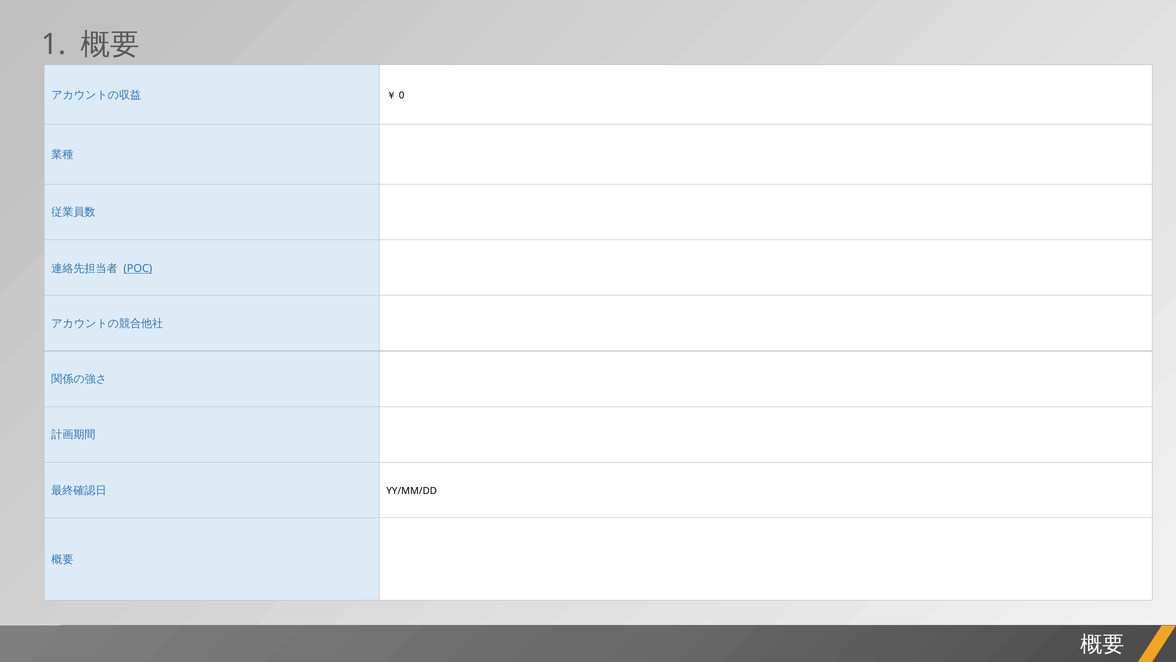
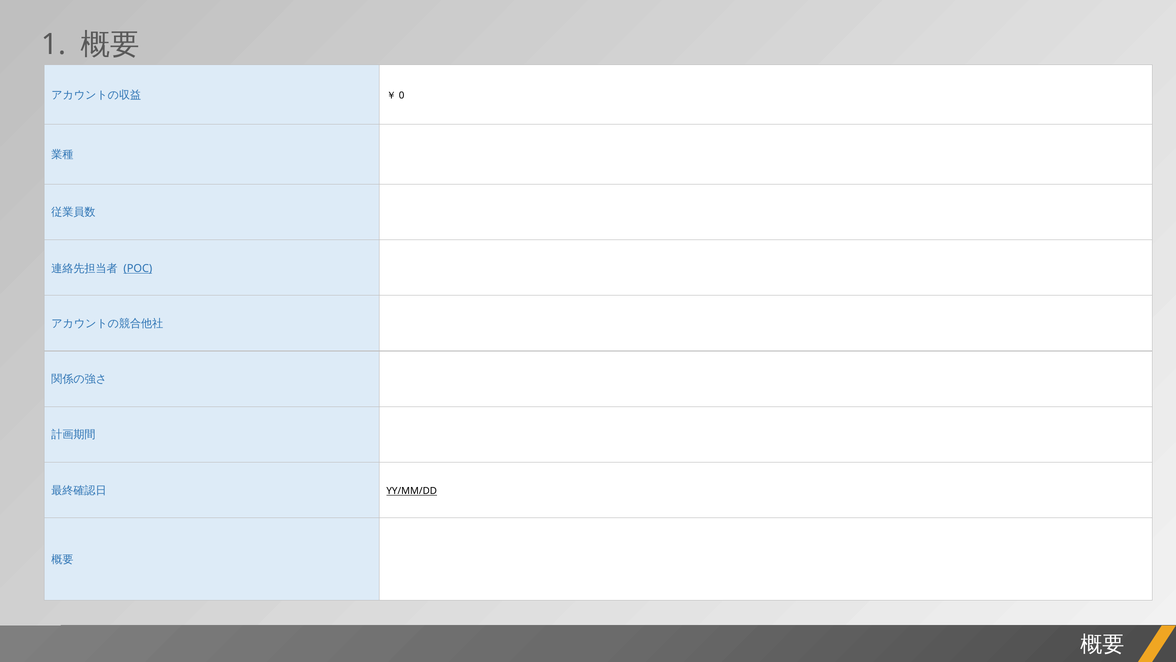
YY/MM/DD underline: none -> present
